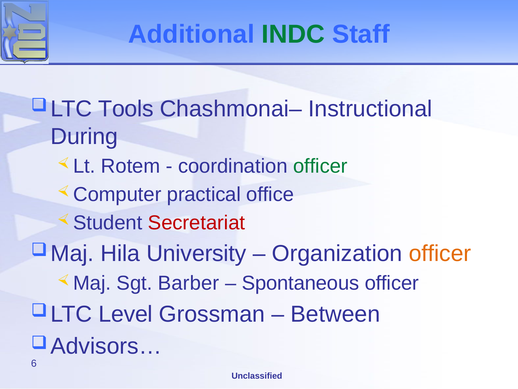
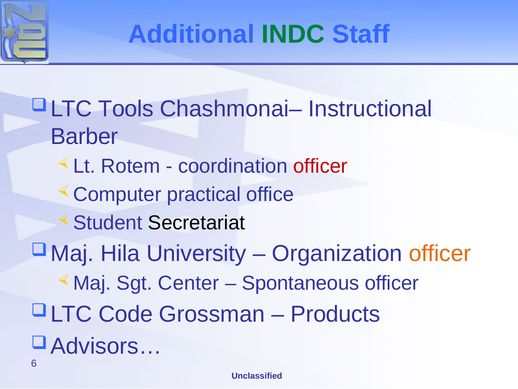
During: During -> Barber
officer at (320, 166) colour: green -> red
Secretariat colour: red -> black
Barber: Barber -> Center
Level: Level -> Code
Between: Between -> Products
